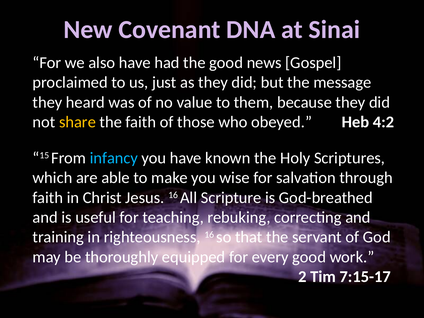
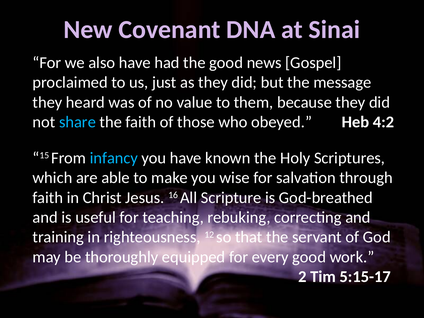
share colour: yellow -> light blue
righteousness 16: 16 -> 12
7:15-17: 7:15-17 -> 5:15-17
